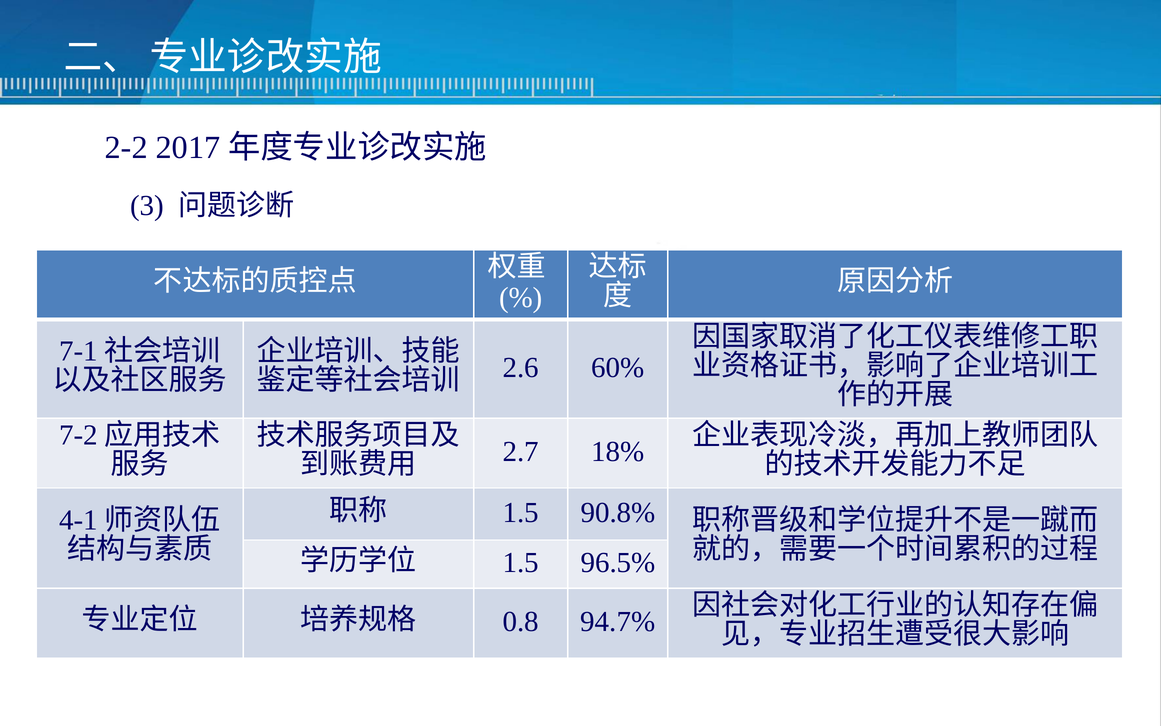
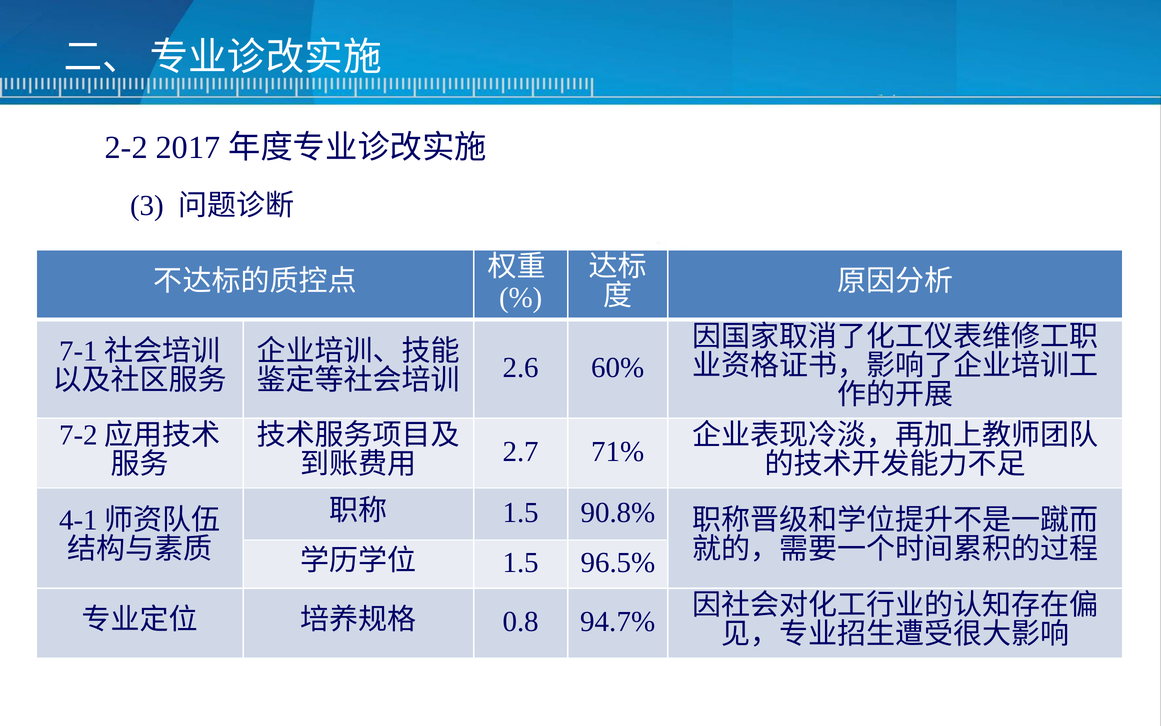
18%: 18% -> 71%
